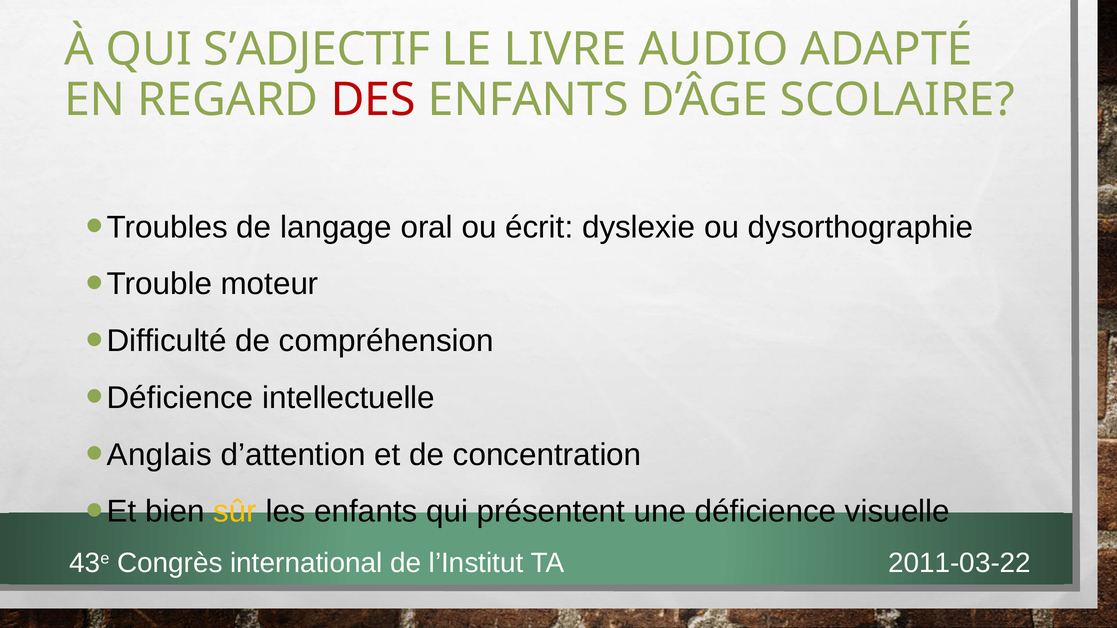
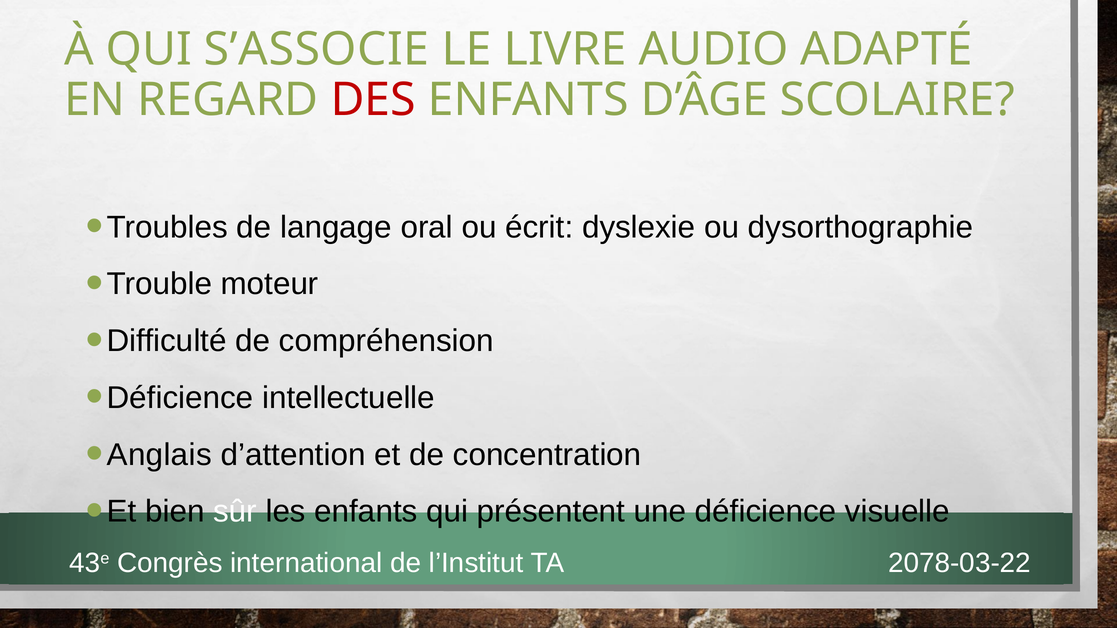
S’ADJECTIF: S’ADJECTIF -> S’ASSOCIE
sûr colour: yellow -> white
2011-03-22: 2011-03-22 -> 2078-03-22
